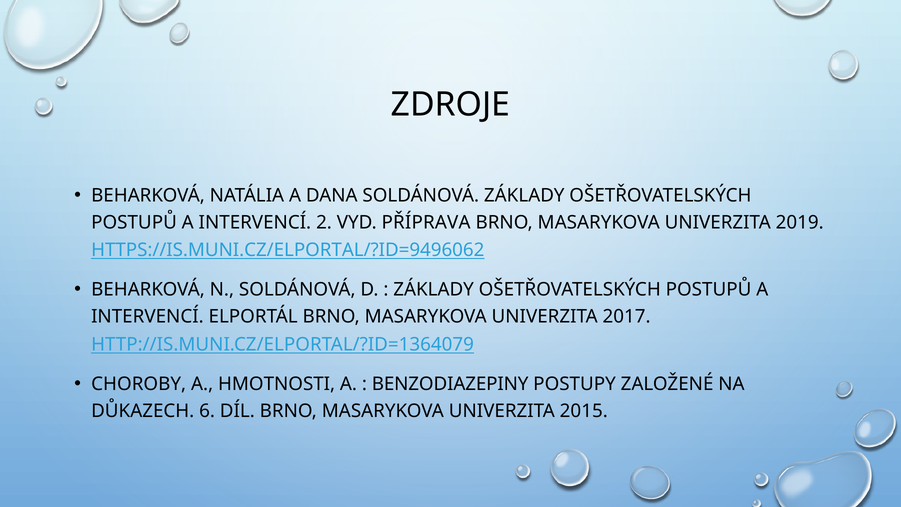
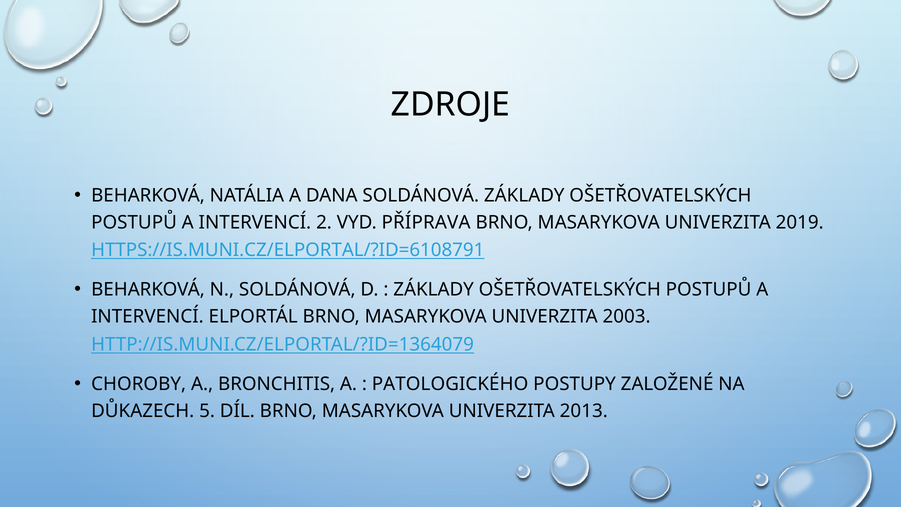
HTTPS://IS.MUNI.CZ/ELPORTAL/?ID=9496062: HTTPS://IS.MUNI.CZ/ELPORTAL/?ID=9496062 -> HTTPS://IS.MUNI.CZ/ELPORTAL/?ID=6108791
2017: 2017 -> 2003
HMOTNOSTI: HMOTNOSTI -> BRONCHITIS
BENZODIAZEPINY: BENZODIAZEPINY -> PATOLOGICKÉHO
6: 6 -> 5
2015: 2015 -> 2013
